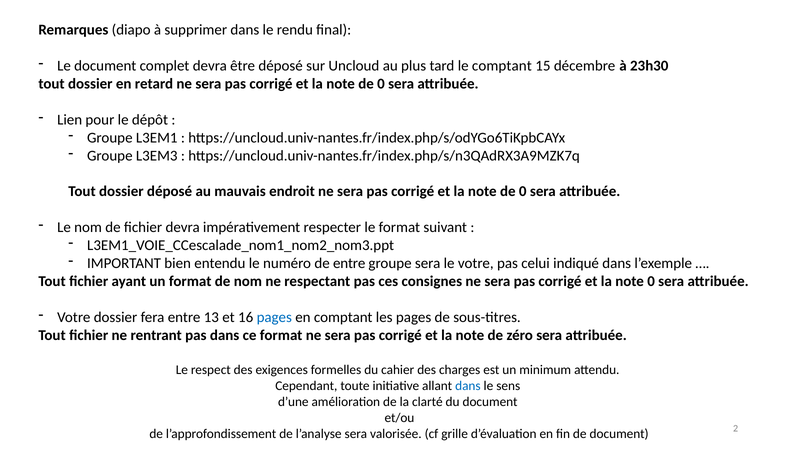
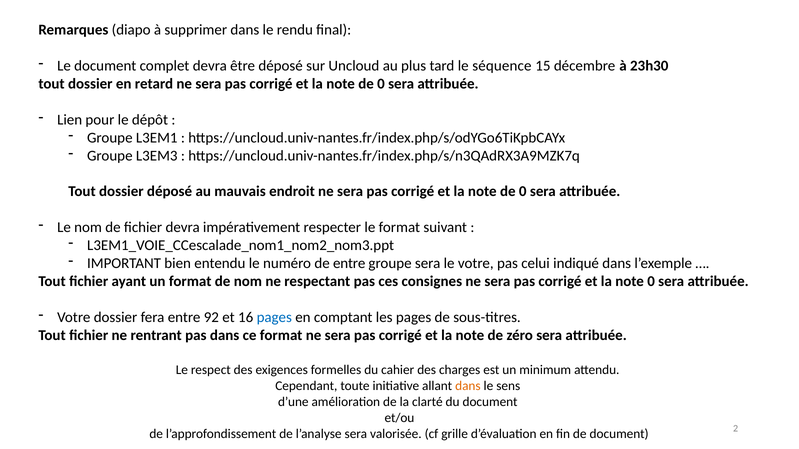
le comptant: comptant -> séquence
13: 13 -> 92
dans at (468, 386) colour: blue -> orange
